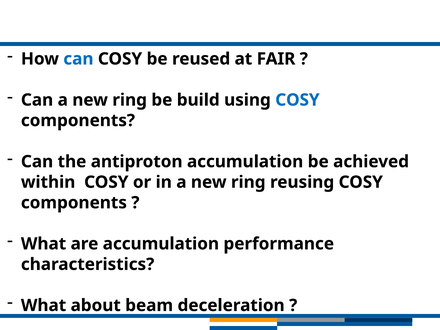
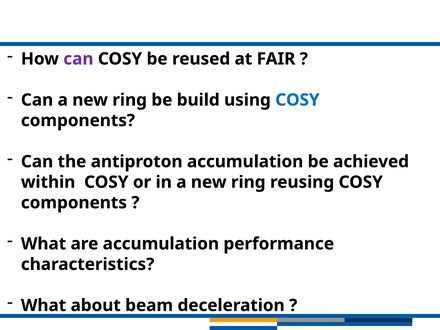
can at (78, 59) colour: blue -> purple
